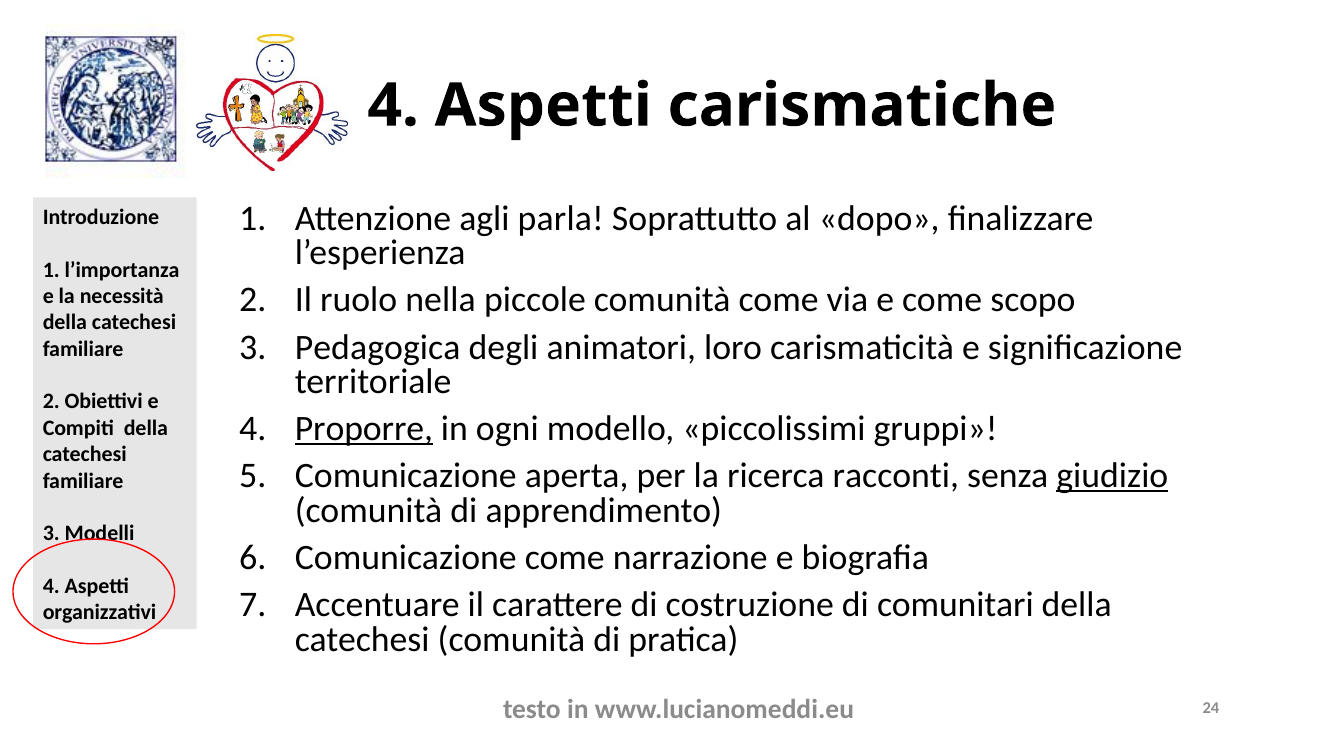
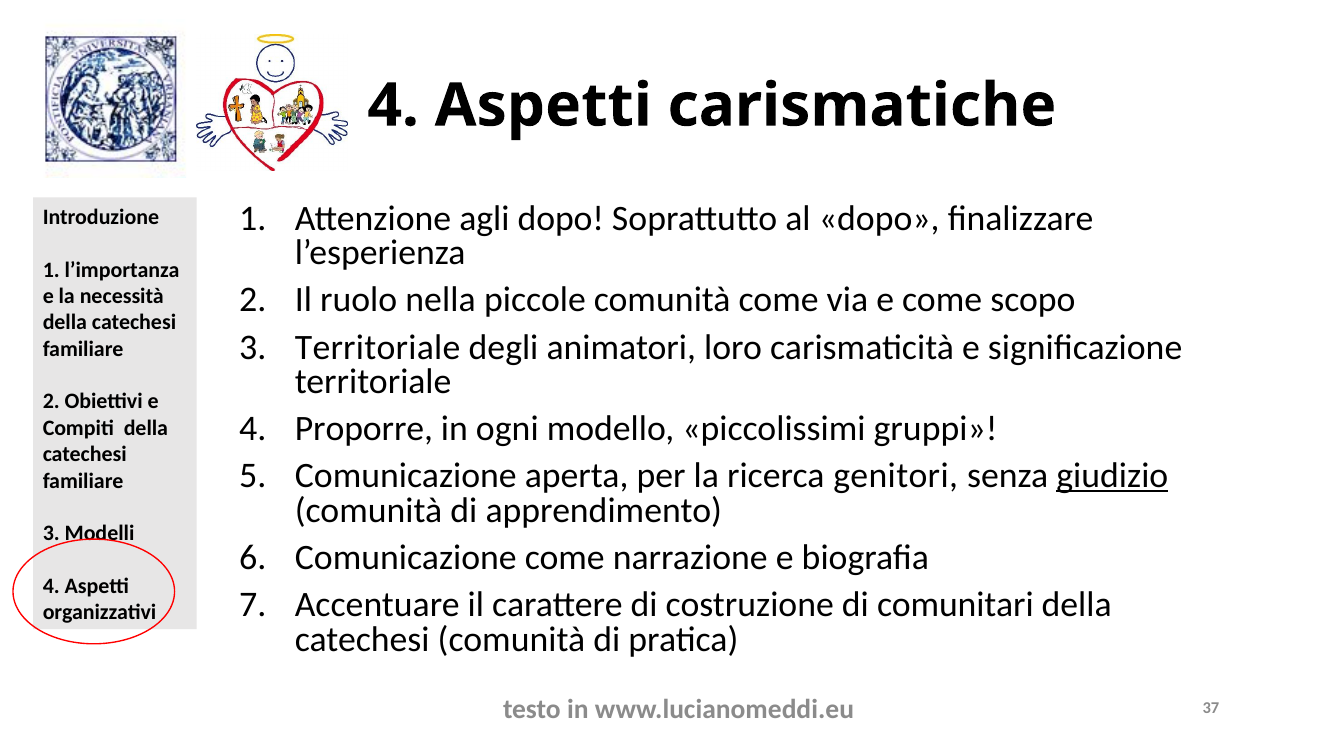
agli parla: parla -> dopo
Pedagogica at (378, 347): Pedagogica -> Territoriale
Proporre underline: present -> none
racconti: racconti -> genitori
24: 24 -> 37
